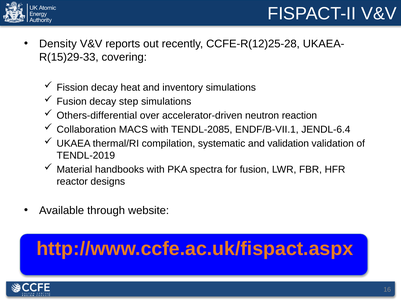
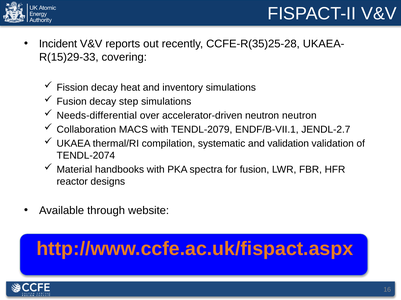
Density: Density -> Incident
CCFE-R(12)25-28: CCFE-R(12)25-28 -> CCFE-R(35)25-28
Others-differential: Others-differential -> Needs-differential
neutron reaction: reaction -> neutron
TENDL-2085: TENDL-2085 -> TENDL-2079
JENDL-6.4: JENDL-6.4 -> JENDL-2.7
TENDL-2019: TENDL-2019 -> TENDL-2074
